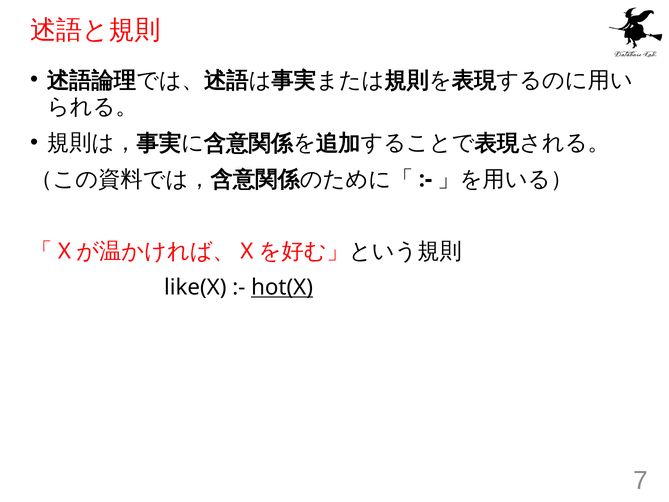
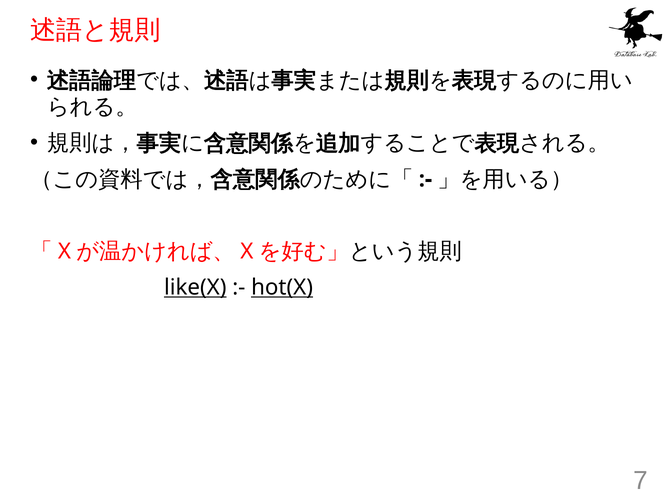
like(X underline: none -> present
